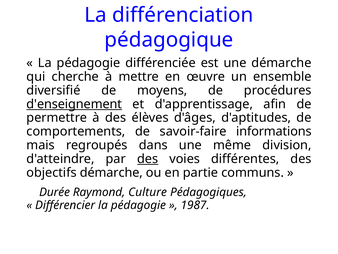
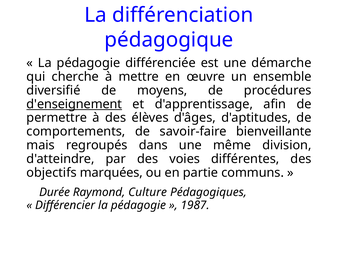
informations: informations -> bienveillante
des at (148, 159) underline: present -> none
objectifs démarche: démarche -> marquées
